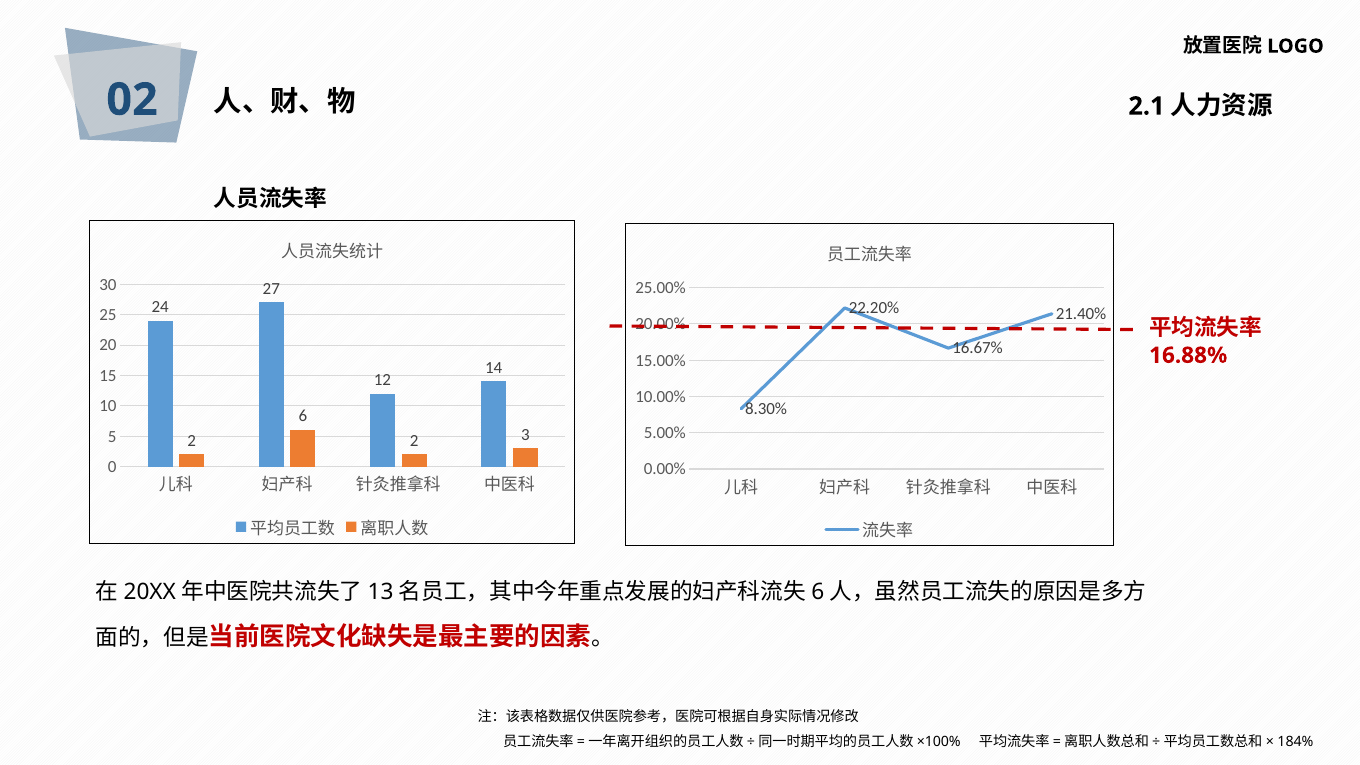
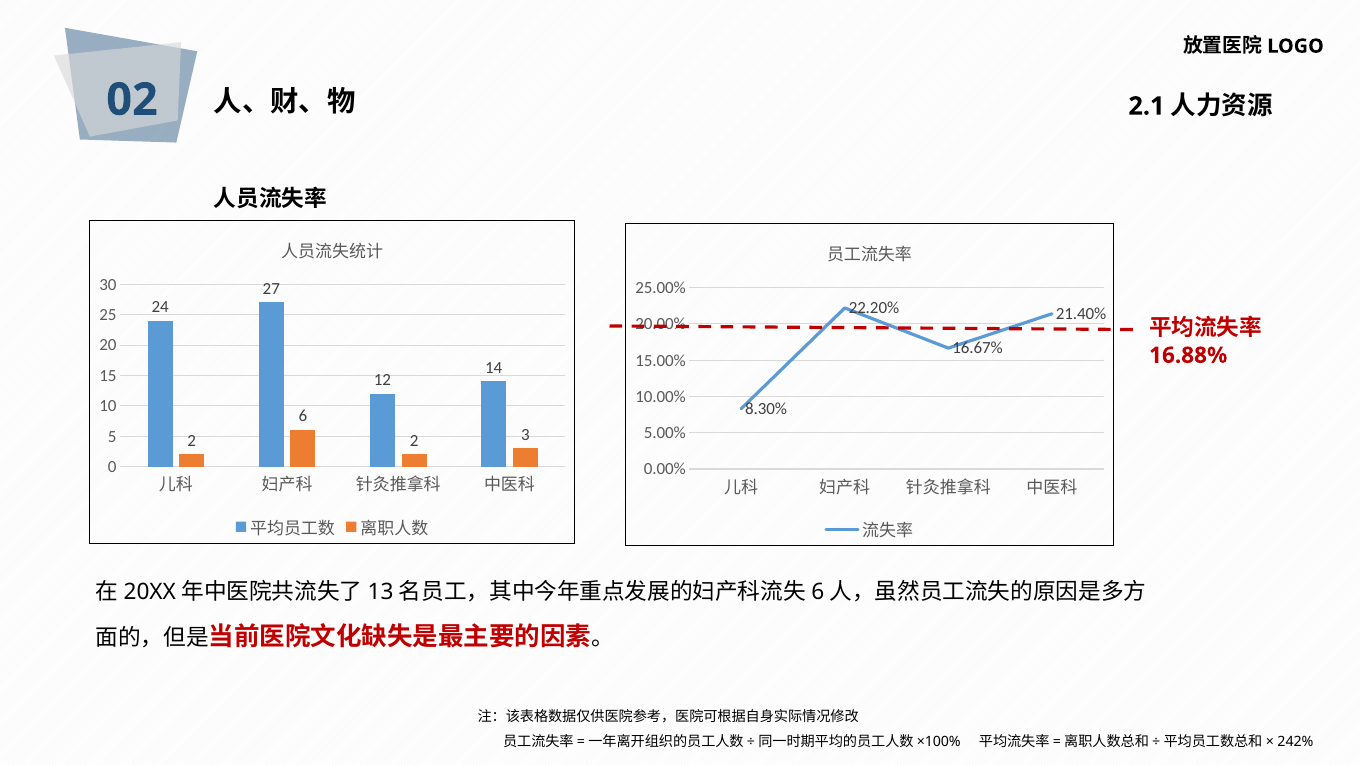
184%: 184% -> 242%
